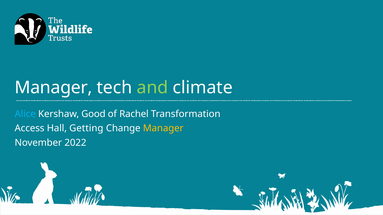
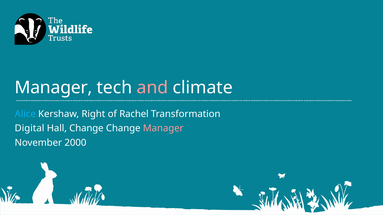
and colour: light green -> pink
Good: Good -> Right
Access: Access -> Digital
Hall Getting: Getting -> Change
Manager at (163, 129) colour: yellow -> pink
2022: 2022 -> 2000
